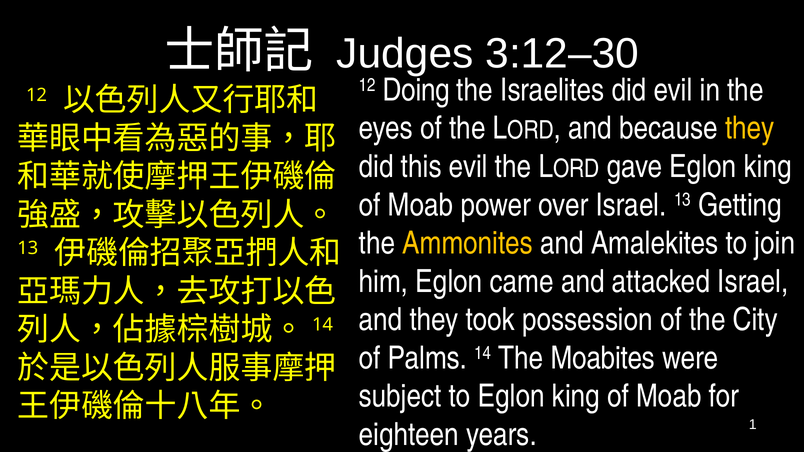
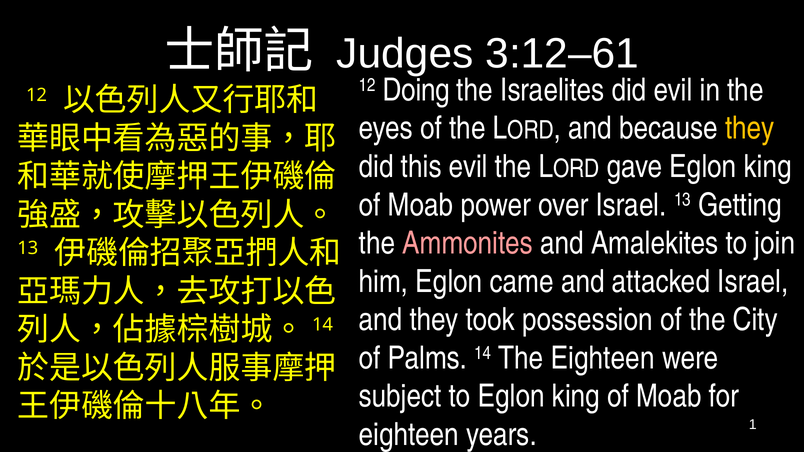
3:12–30: 3:12–30 -> 3:12–61
Ammonites colour: yellow -> pink
The Moabites: Moabites -> Eighteen
